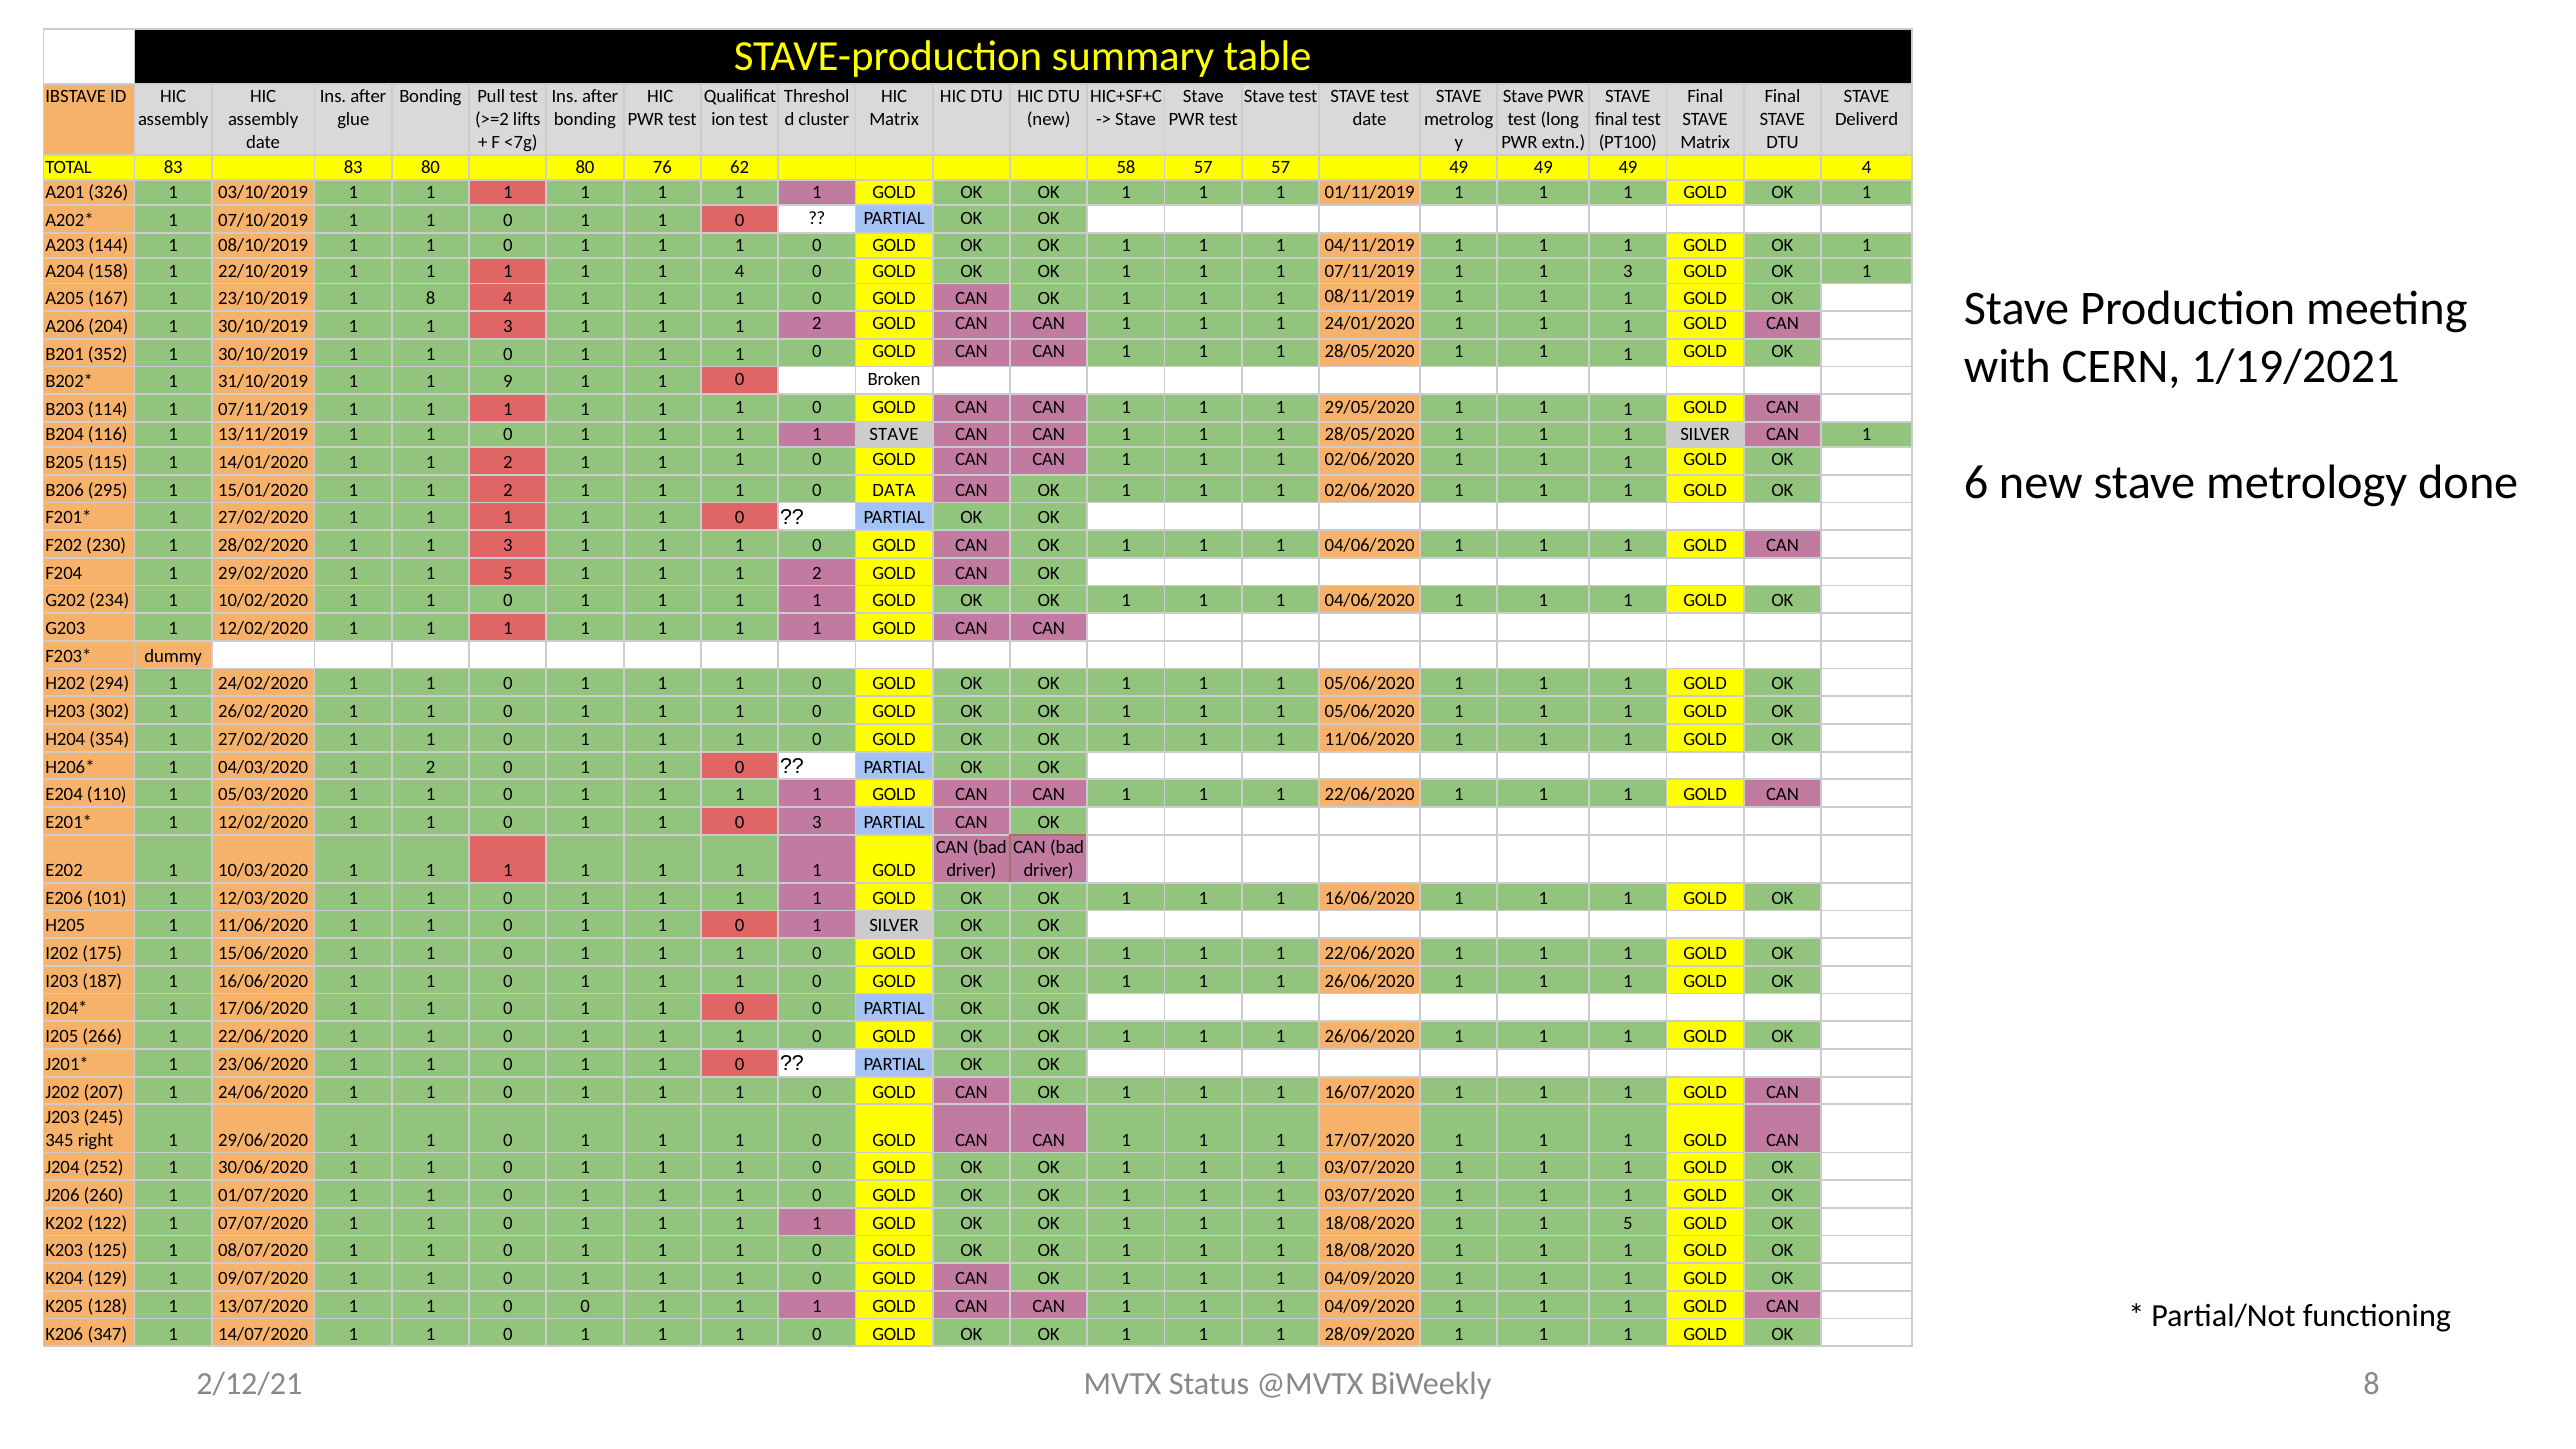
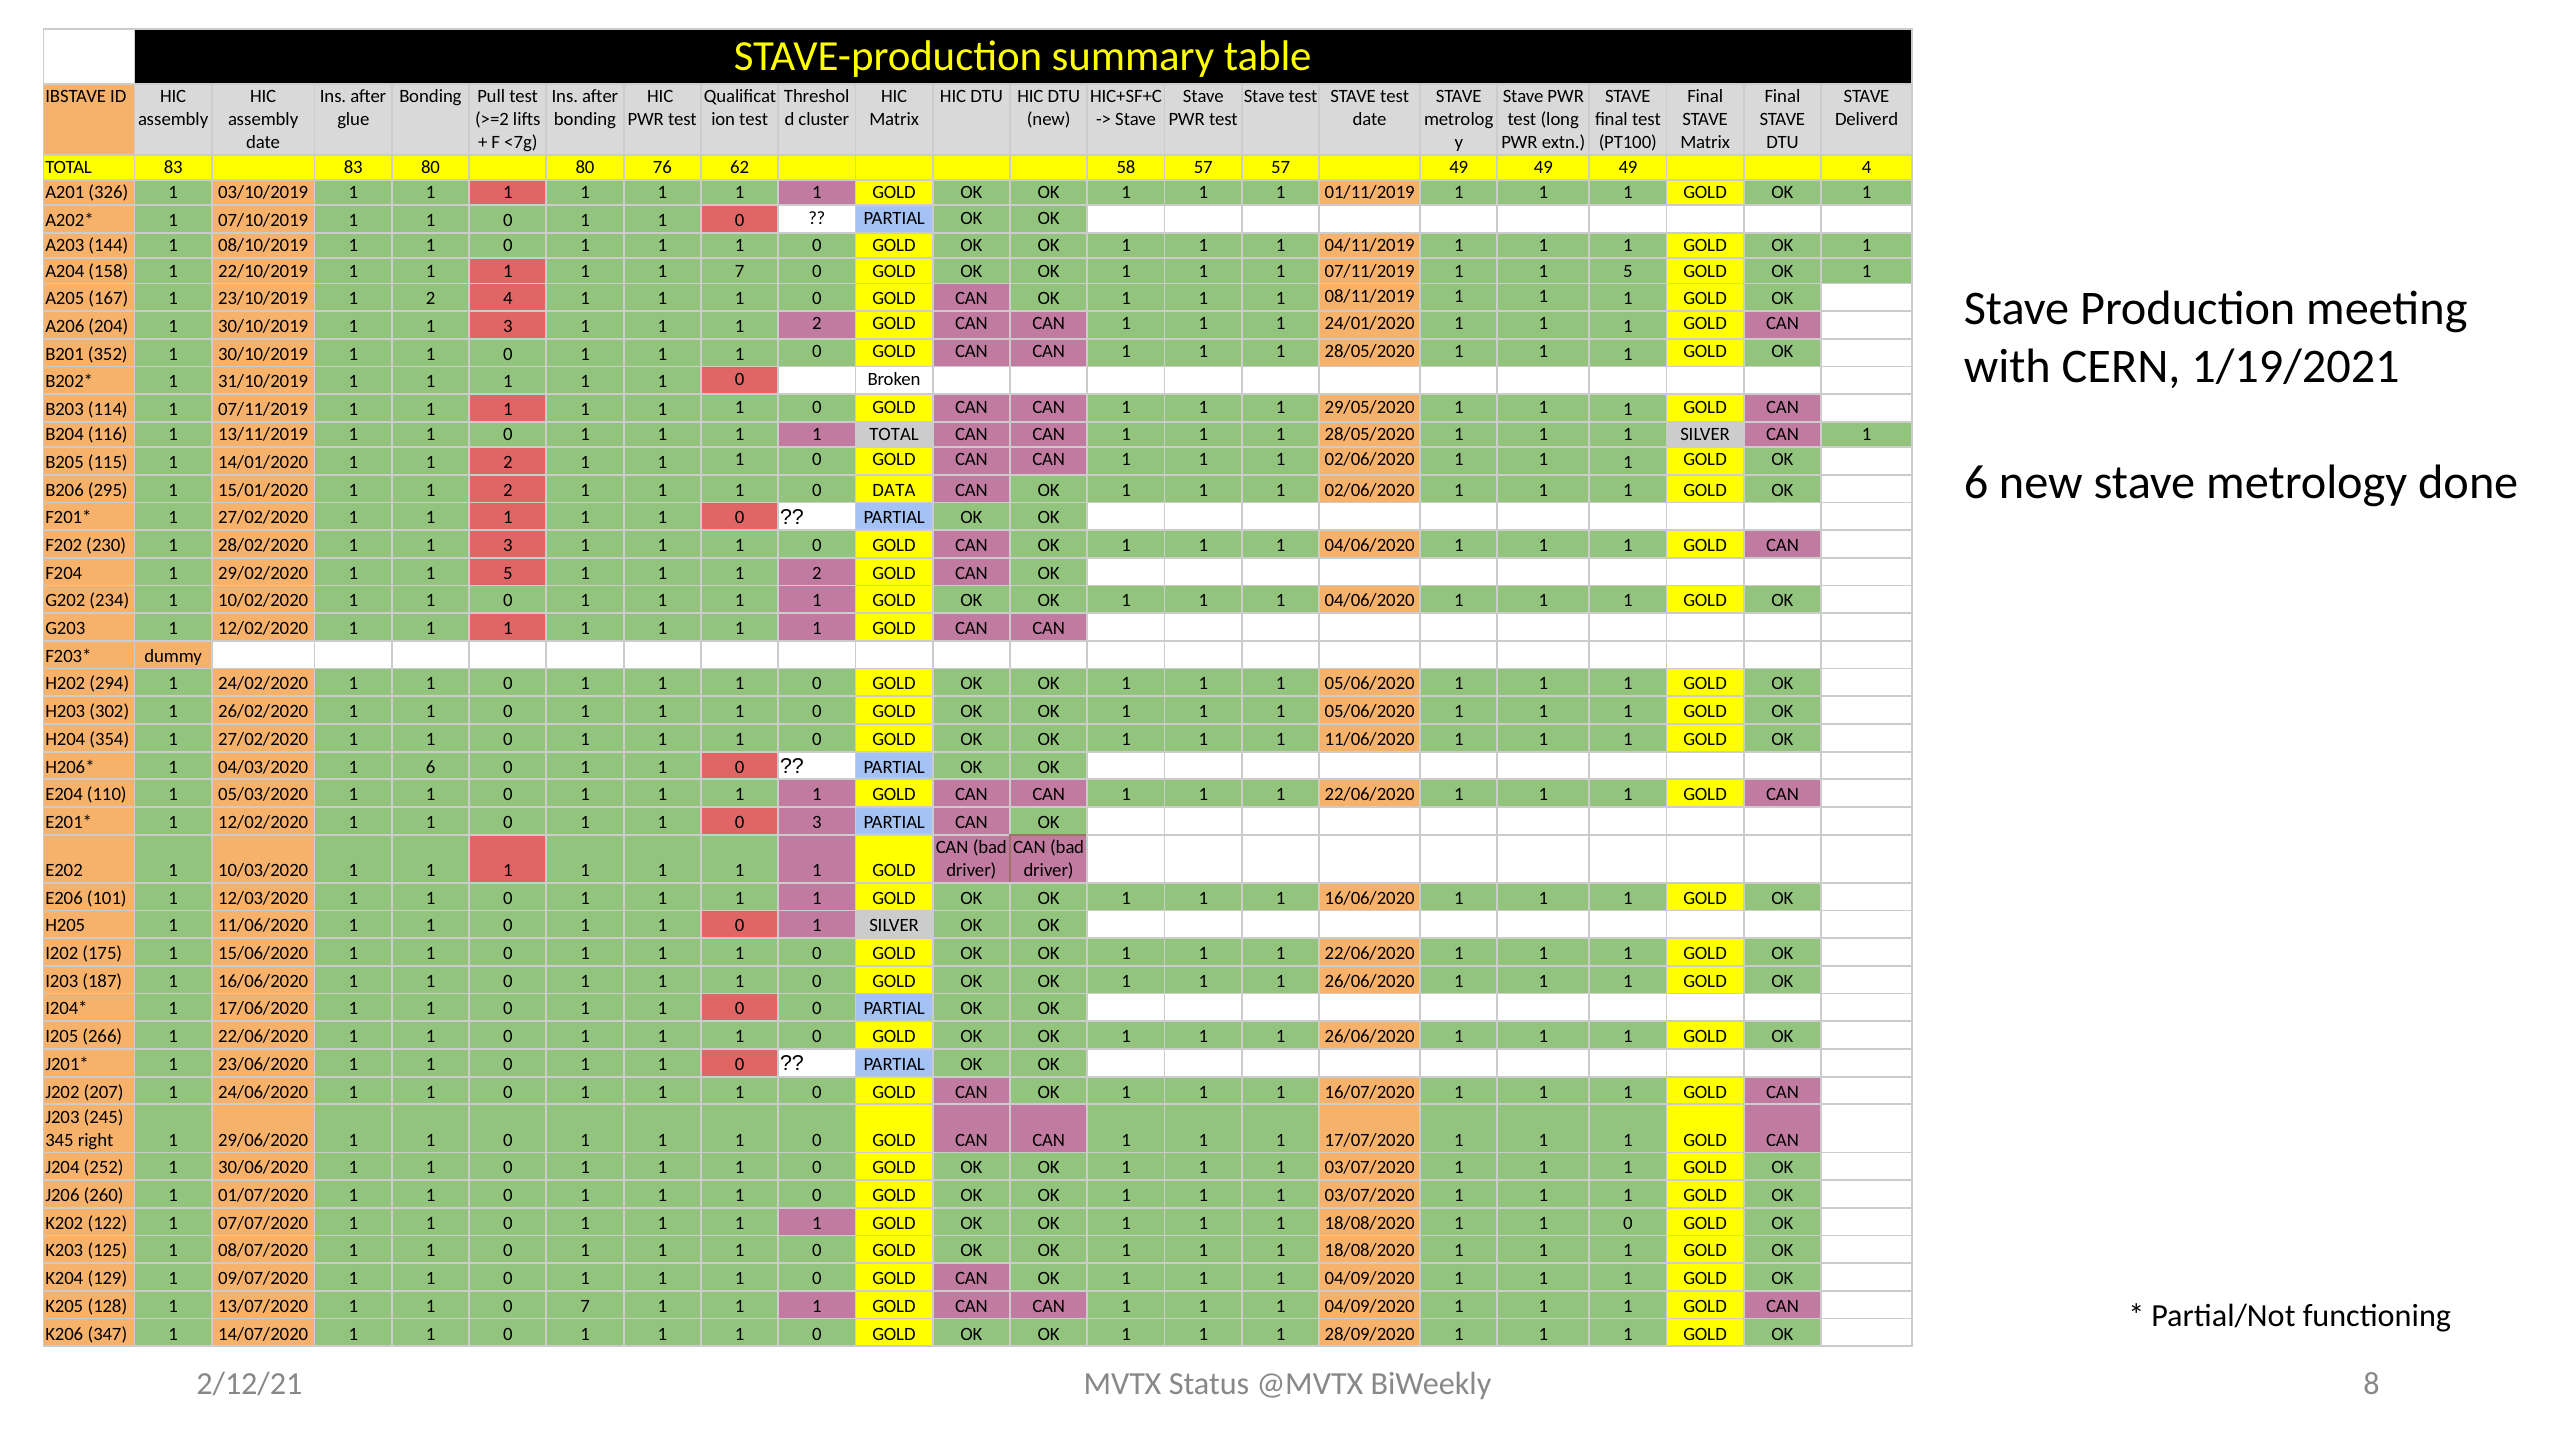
1 4: 4 -> 7
07/11/2019 1 1 3: 3 -> 5
23/10/2019 1 8: 8 -> 2
31/10/2019 1 1 9: 9 -> 1
1 STAVE: STAVE -> TOTAL
04/03/2020 1 2: 2 -> 6
18/08/2020 1 1 5: 5 -> 0
0 at (585, 1306): 0 -> 7
